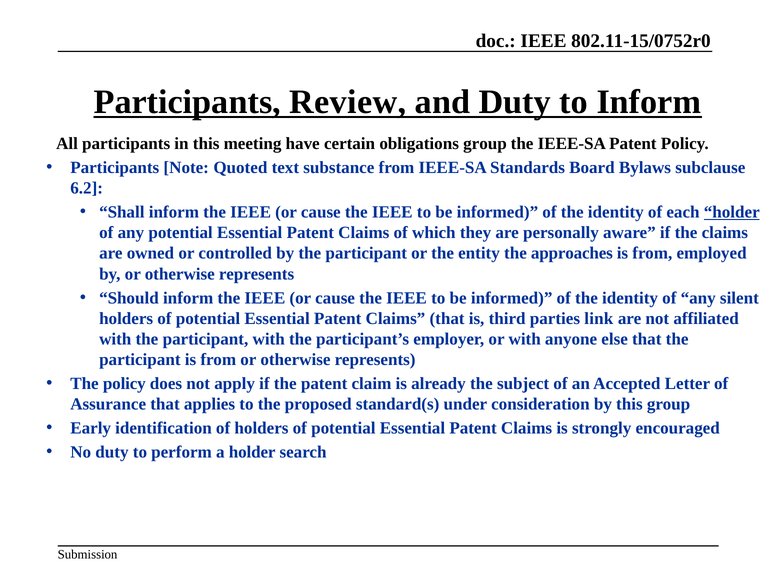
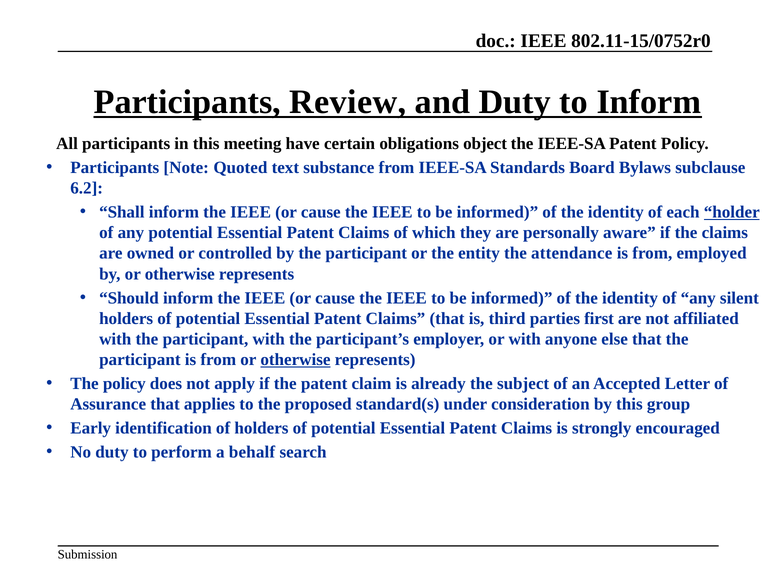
obligations group: group -> object
approaches: approaches -> attendance
link: link -> first
otherwise at (295, 359) underline: none -> present
a holder: holder -> behalf
